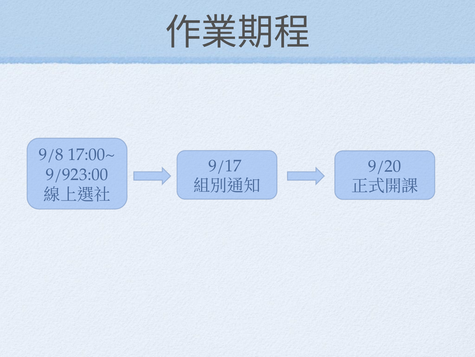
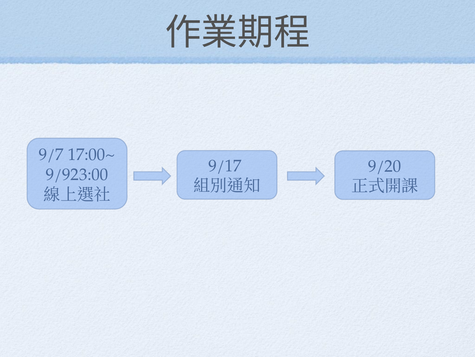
9/8: 9/8 -> 9/7
